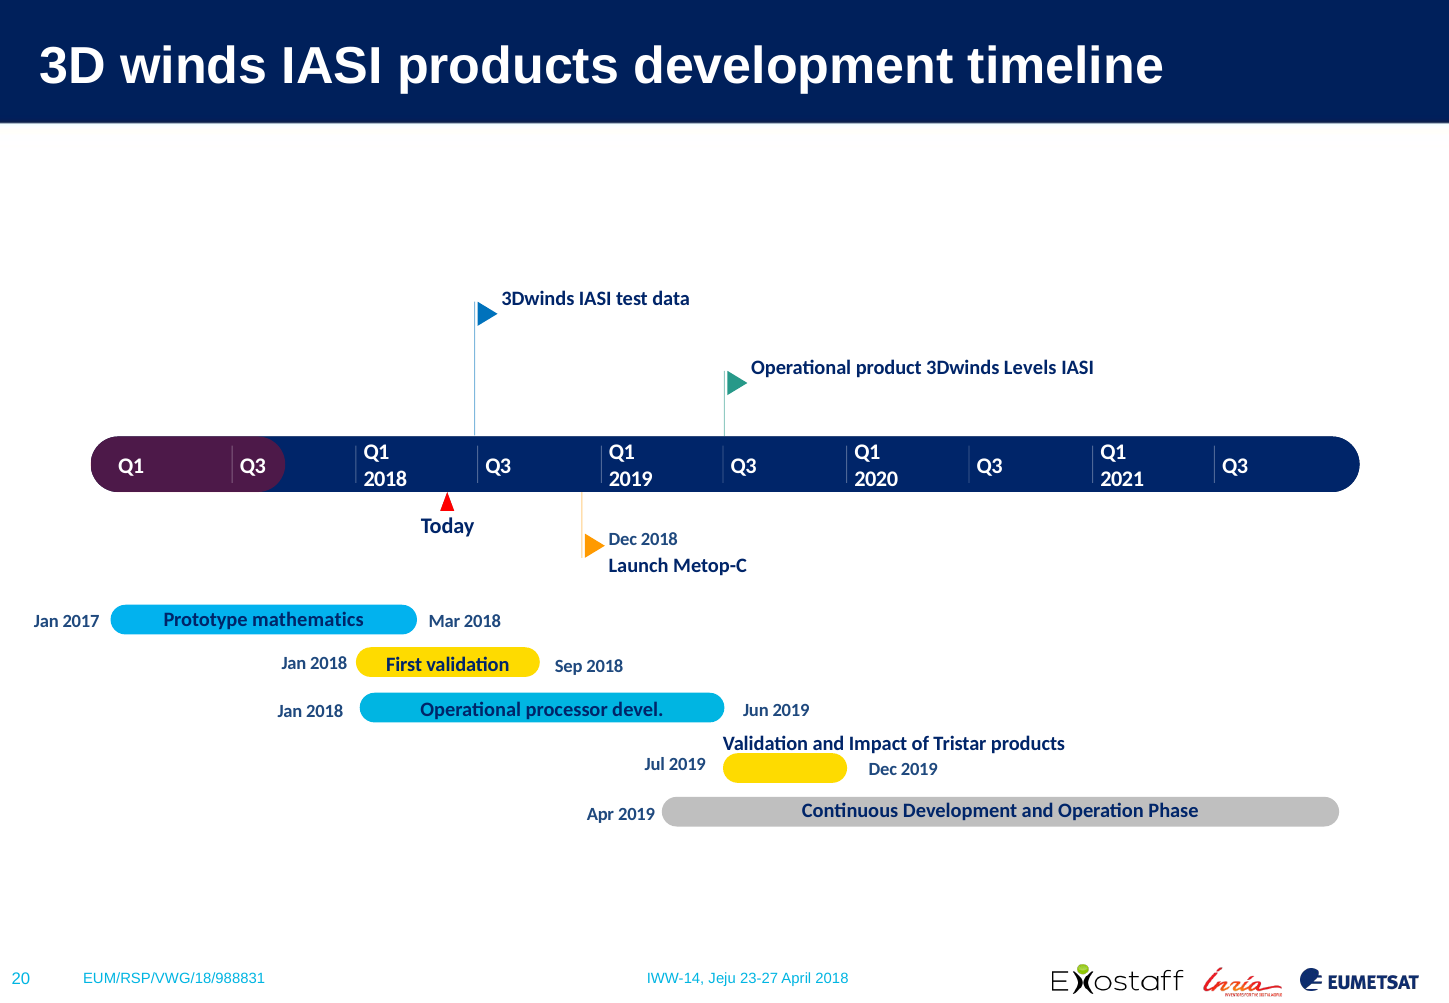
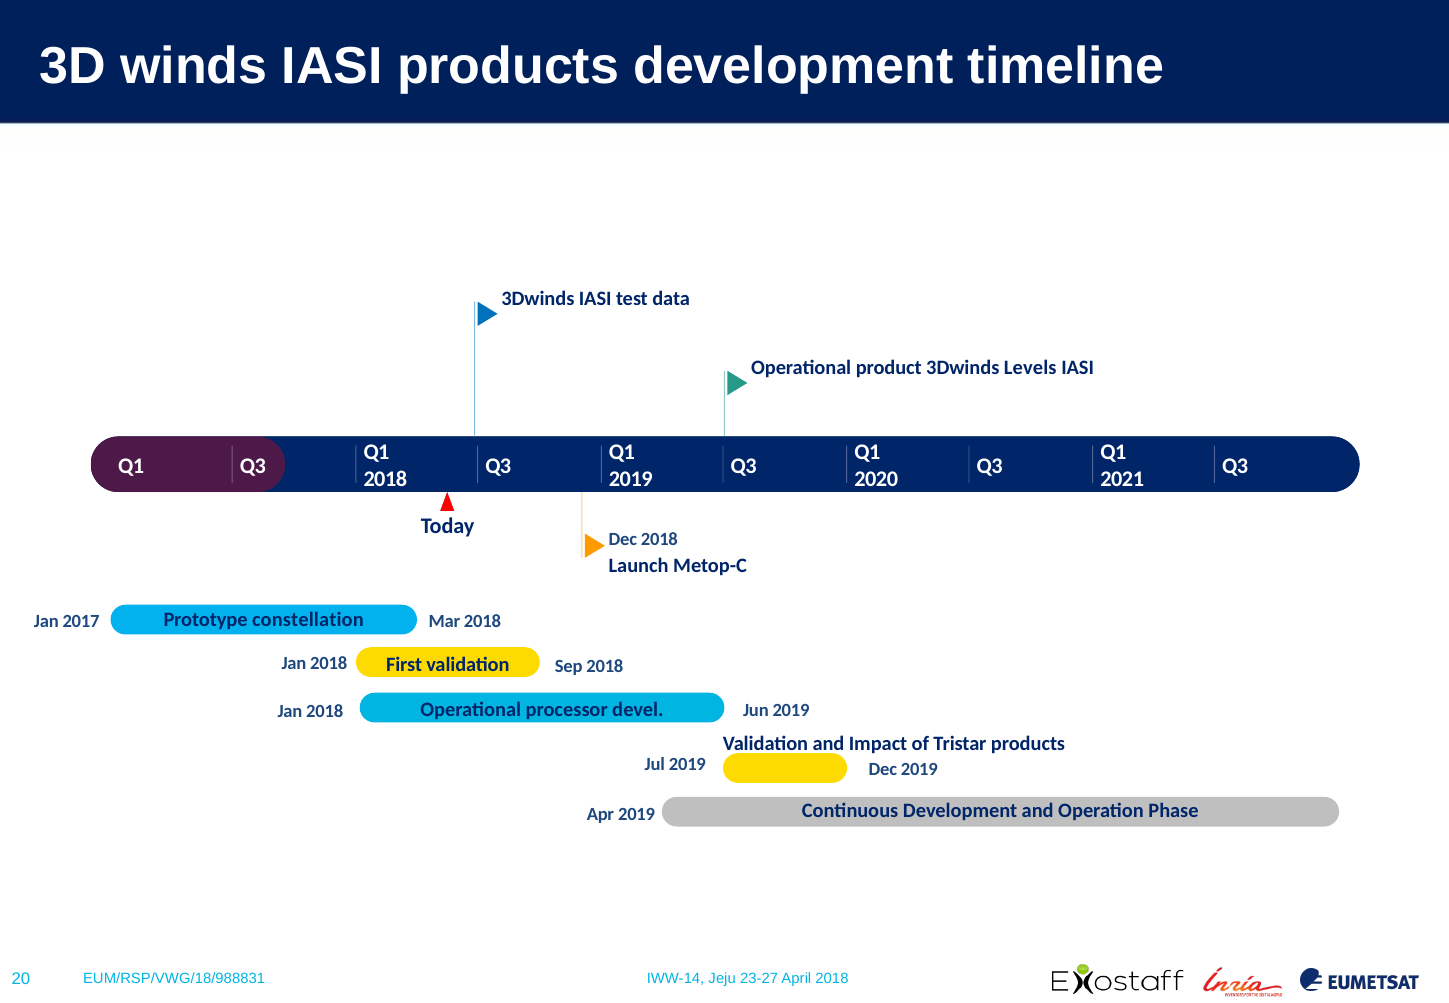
mathematics: mathematics -> constellation
